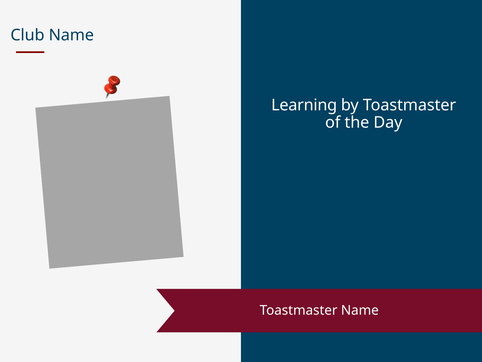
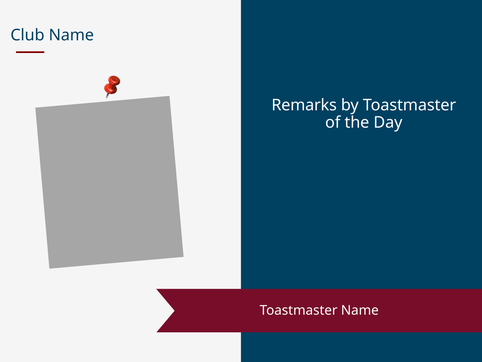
Learning: Learning -> Remarks
